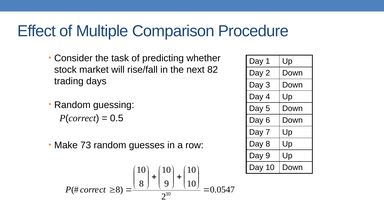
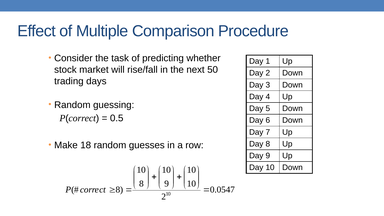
82: 82 -> 50
73: 73 -> 18
